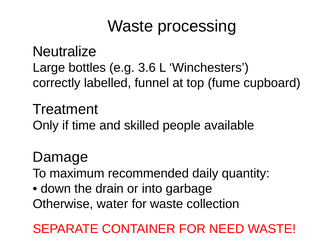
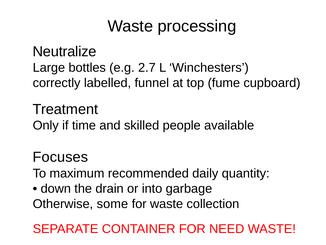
3.6: 3.6 -> 2.7
Damage: Damage -> Focuses
water: water -> some
